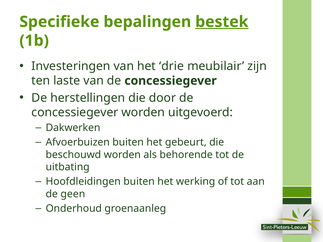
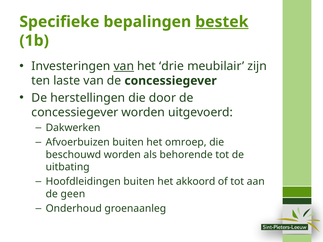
van at (124, 66) underline: none -> present
gebeurt: gebeurt -> omroep
werking: werking -> akkoord
